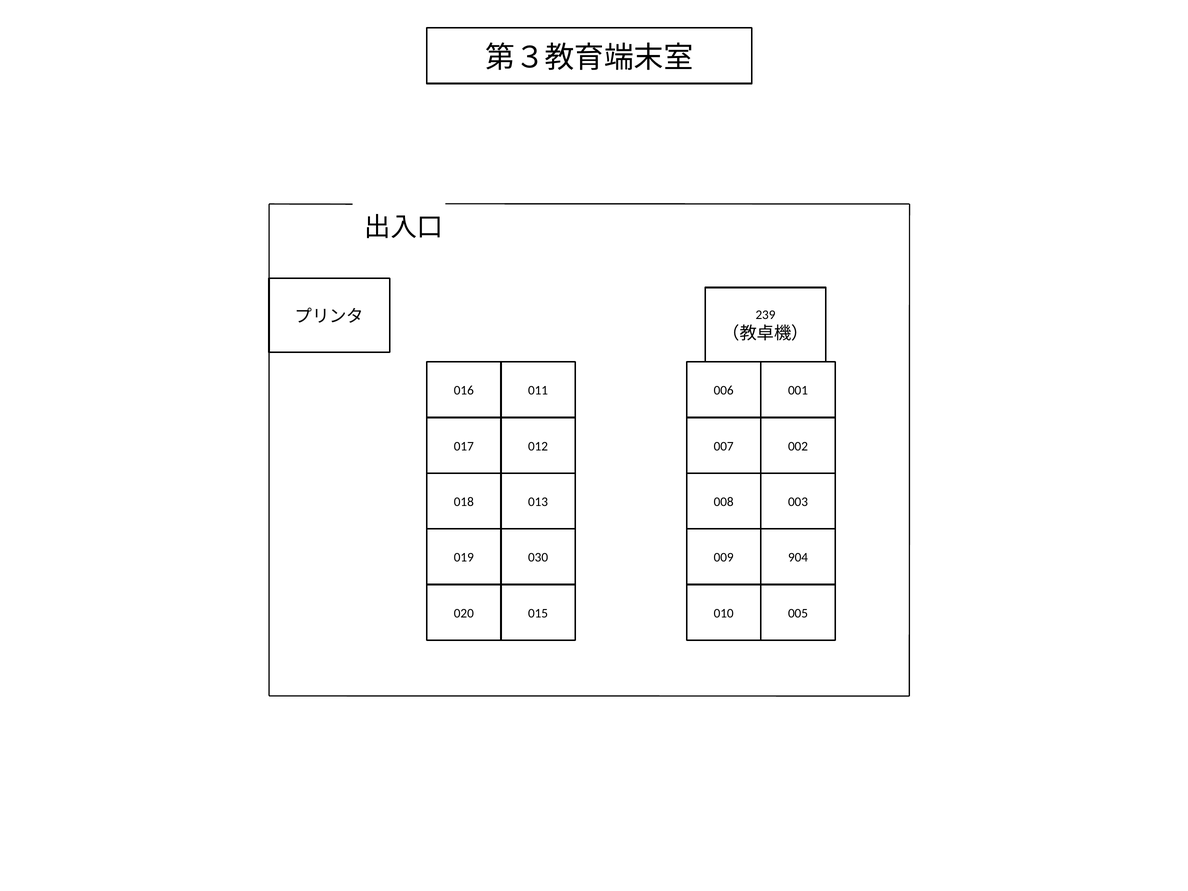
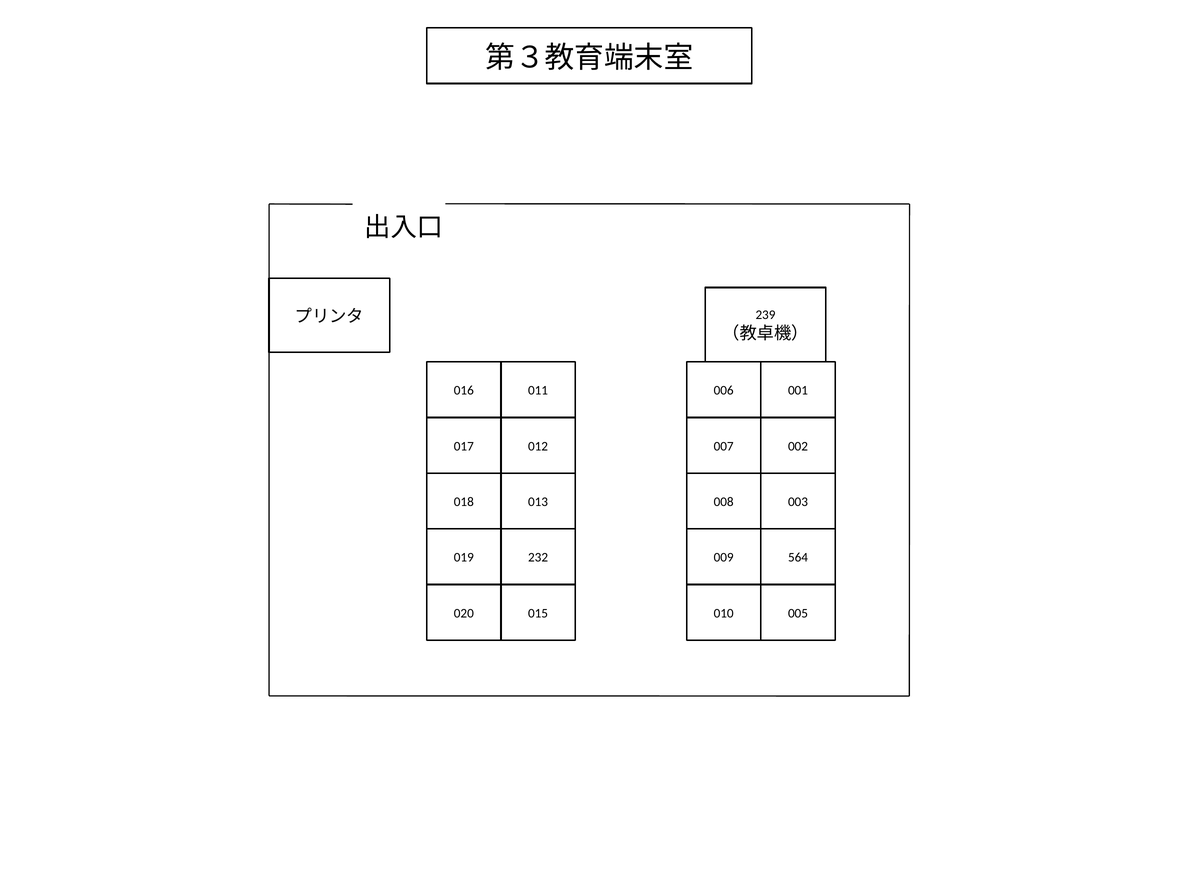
030: 030 -> 232
904: 904 -> 564
